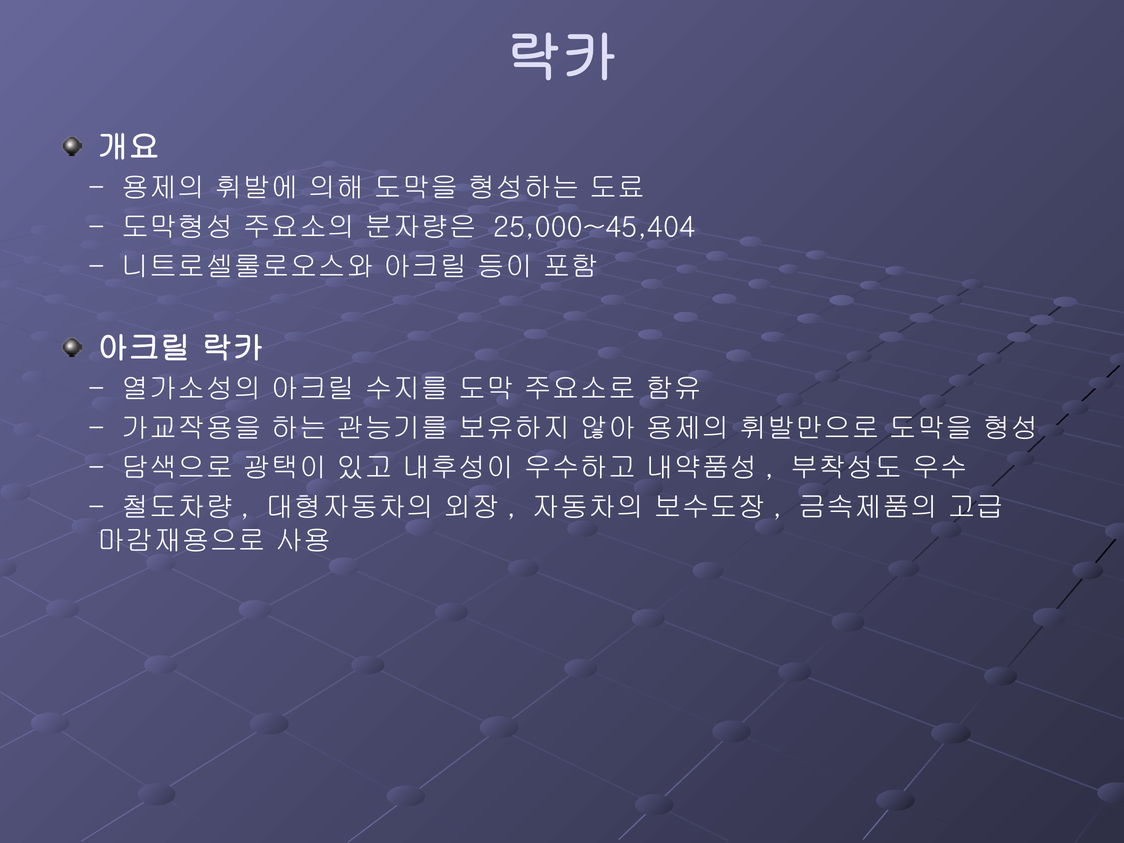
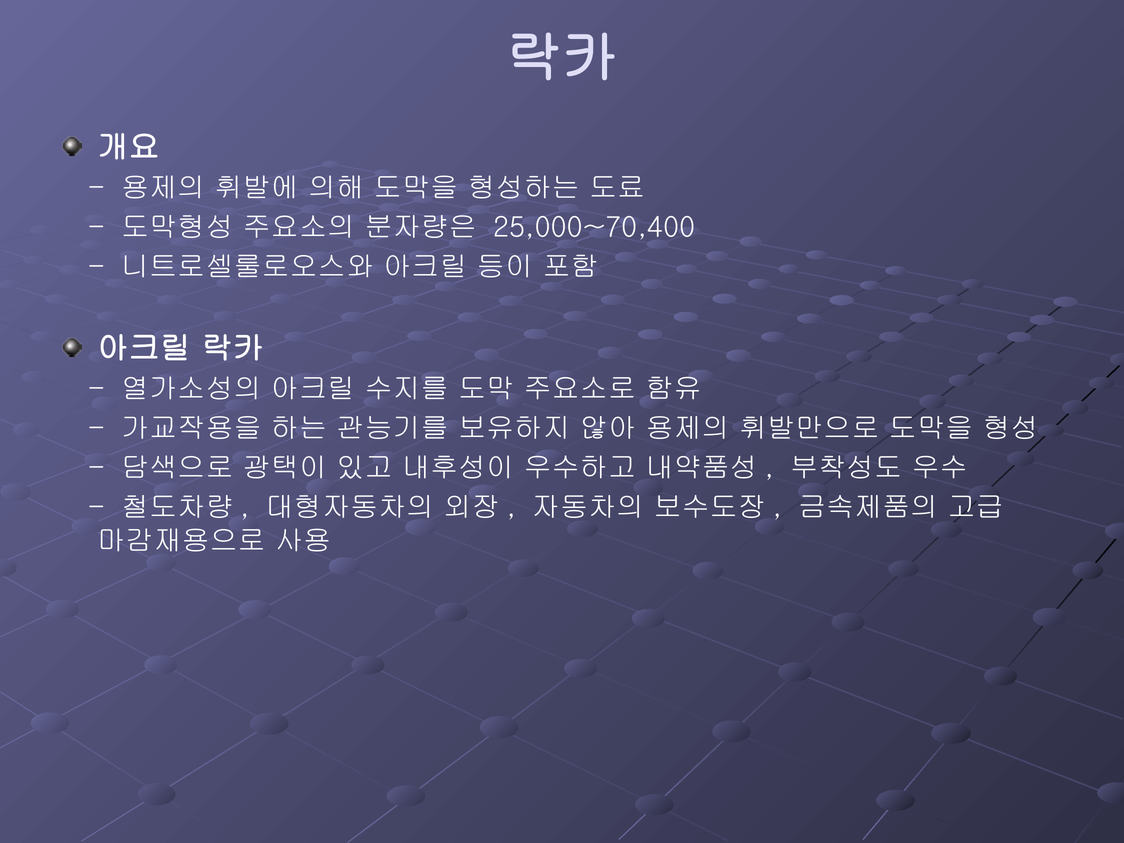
25,000~45,404: 25,000~45,404 -> 25,000~70,400
